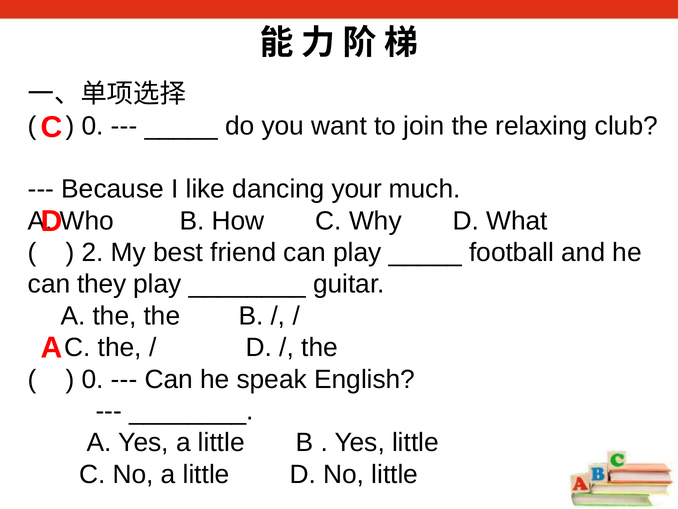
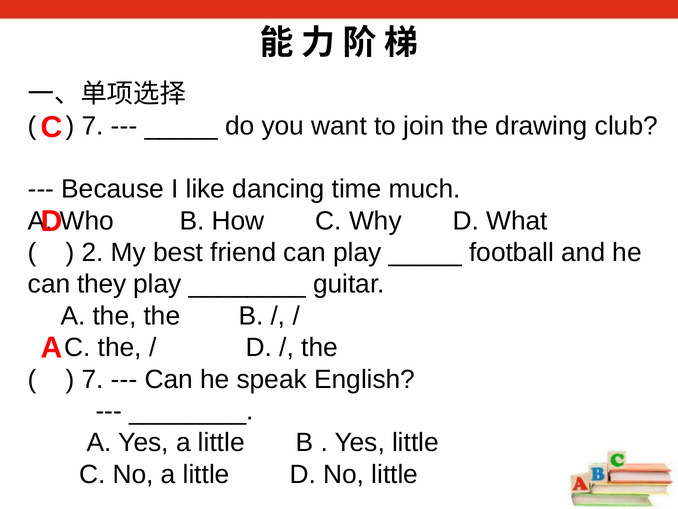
0 at (93, 126): 0 -> 7
relaxing: relaxing -> drawing
your: your -> time
0 at (93, 379): 0 -> 7
